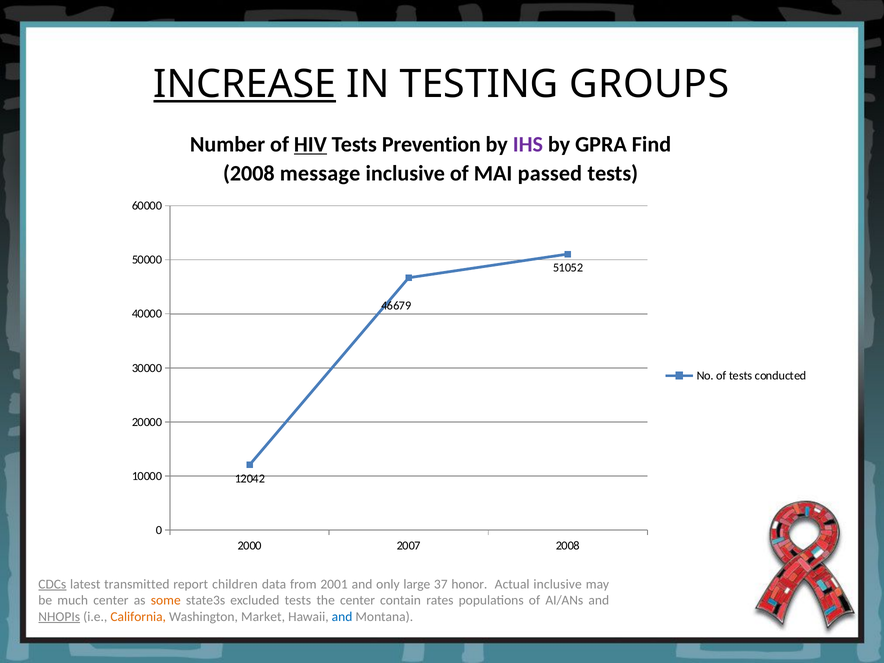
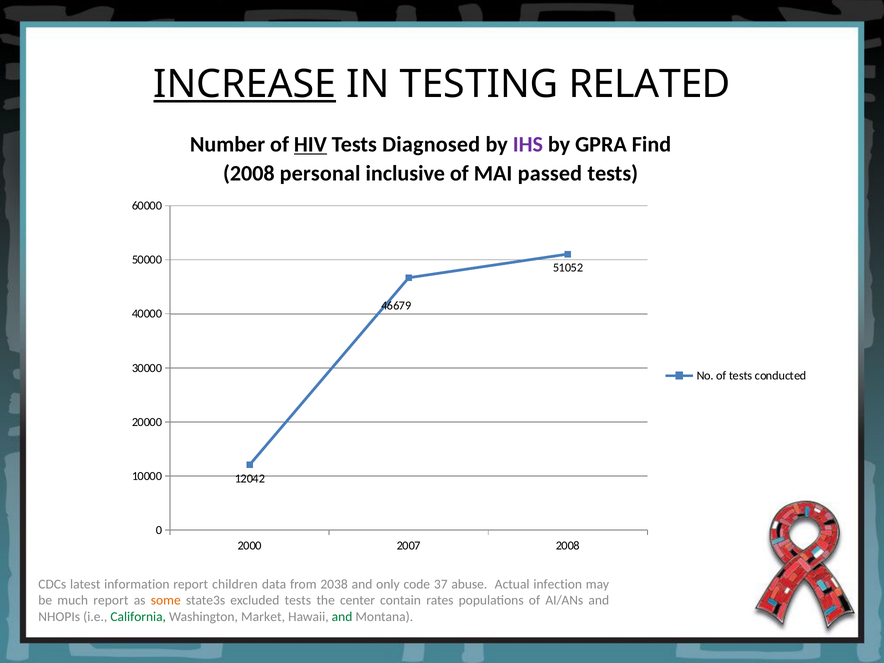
GROUPS: GROUPS -> RELATED
Prevention: Prevention -> Diagnosed
message: message -> personal
CDCs underline: present -> none
transmitted: transmitted -> information
2001: 2001 -> 2038
large: large -> code
honor: honor -> abuse
Actual inclusive: inclusive -> infection
much center: center -> report
NHOPIs underline: present -> none
California colour: orange -> green
and at (342, 617) colour: blue -> green
